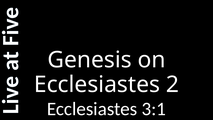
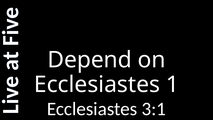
Genesis: Genesis -> Depend
2: 2 -> 1
